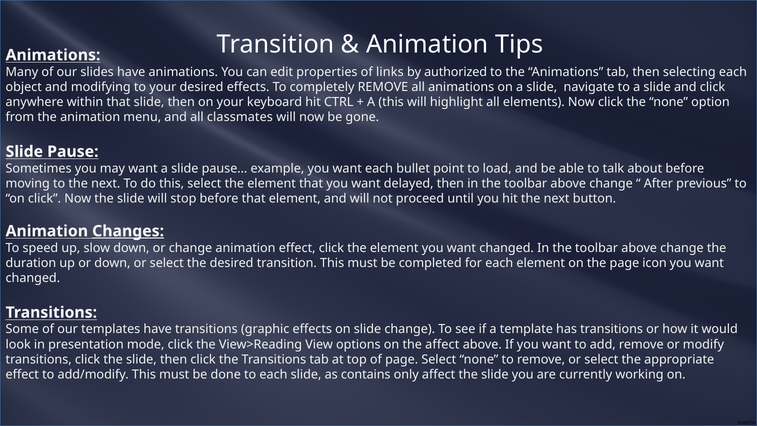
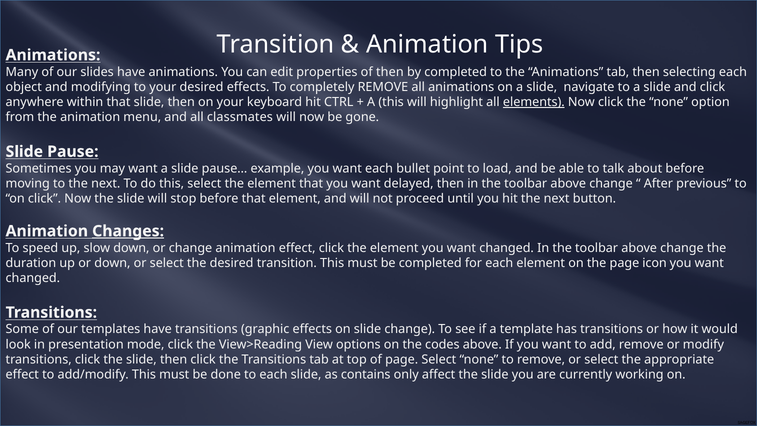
of links: links -> then
by authorized: authorized -> completed
elements underline: none -> present
the affect: affect -> codes
